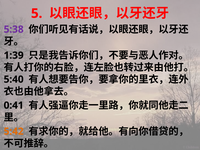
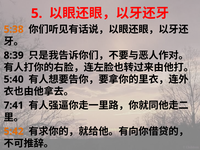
5:38 colour: purple -> orange
1:39: 1:39 -> 8:39
0:41: 0:41 -> 7:41
